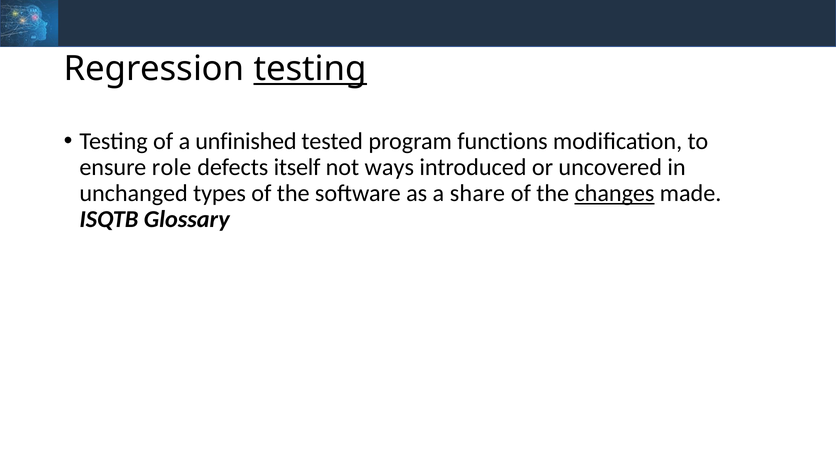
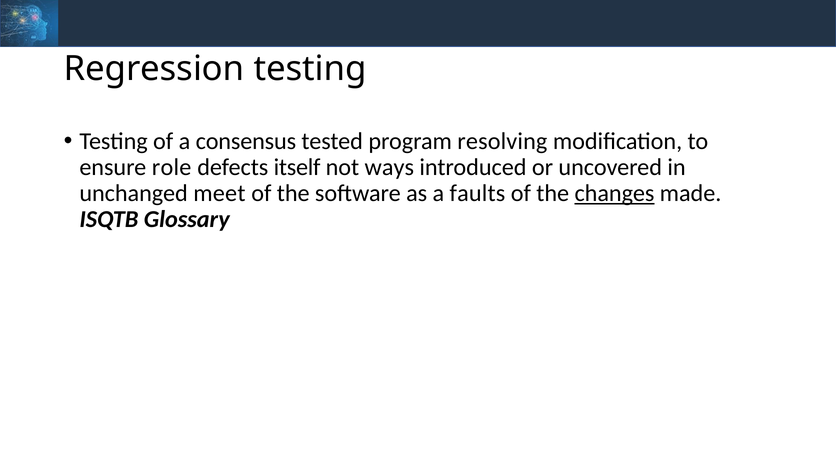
testing at (310, 69) underline: present -> none
unfinished: unfinished -> consensus
functions: functions -> resolving
types: types -> meet
share: share -> faults
